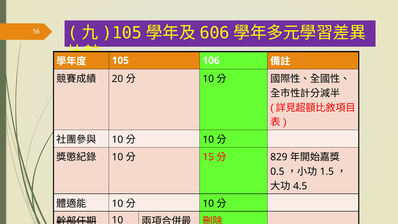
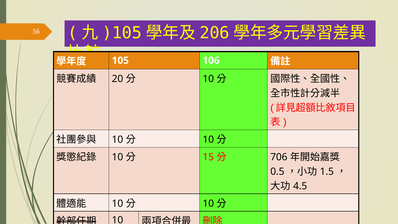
606: 606 -> 206
829: 829 -> 706
